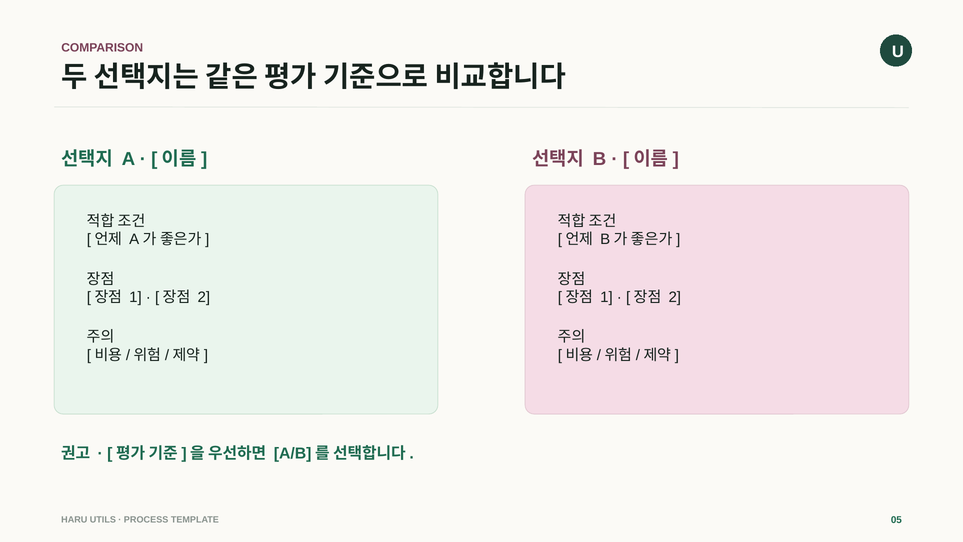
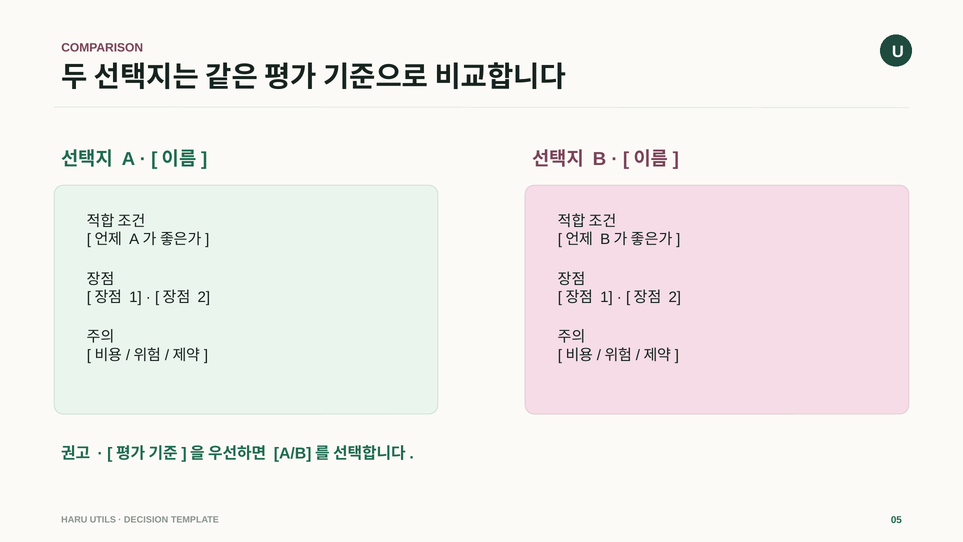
PROCESS: PROCESS -> DECISION
